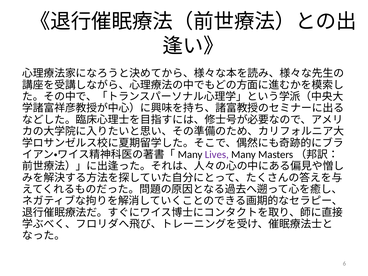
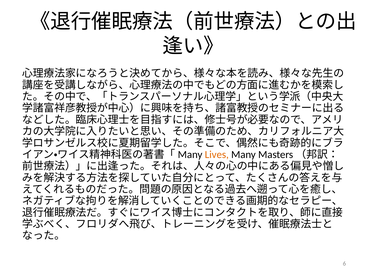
Lives colour: purple -> orange
